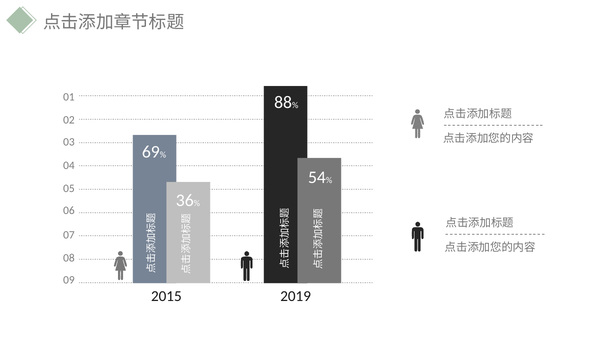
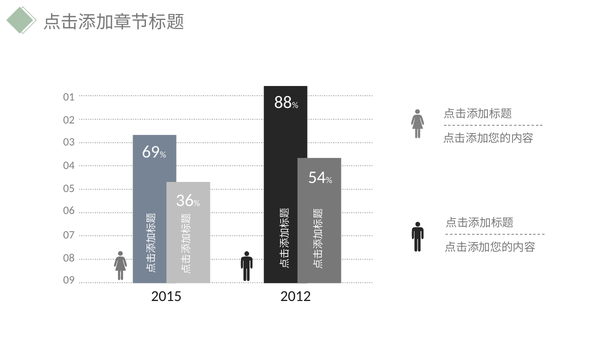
2019: 2019 -> 2012
